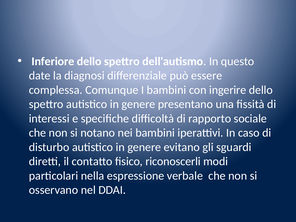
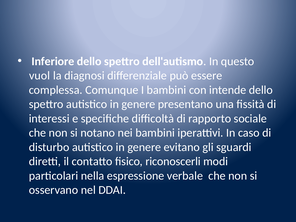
date: date -> vuol
ingerire: ingerire -> intende
